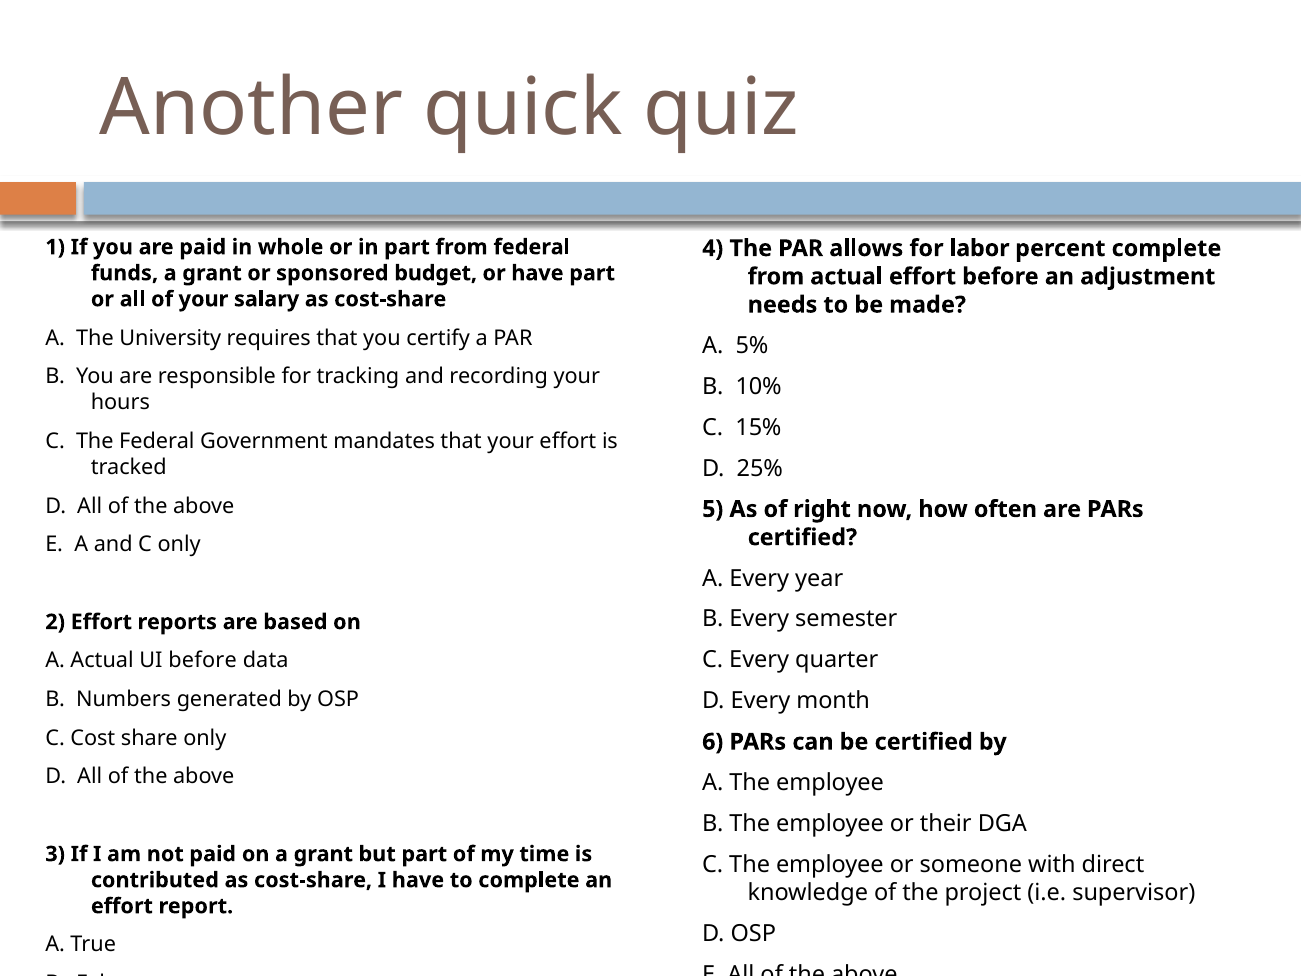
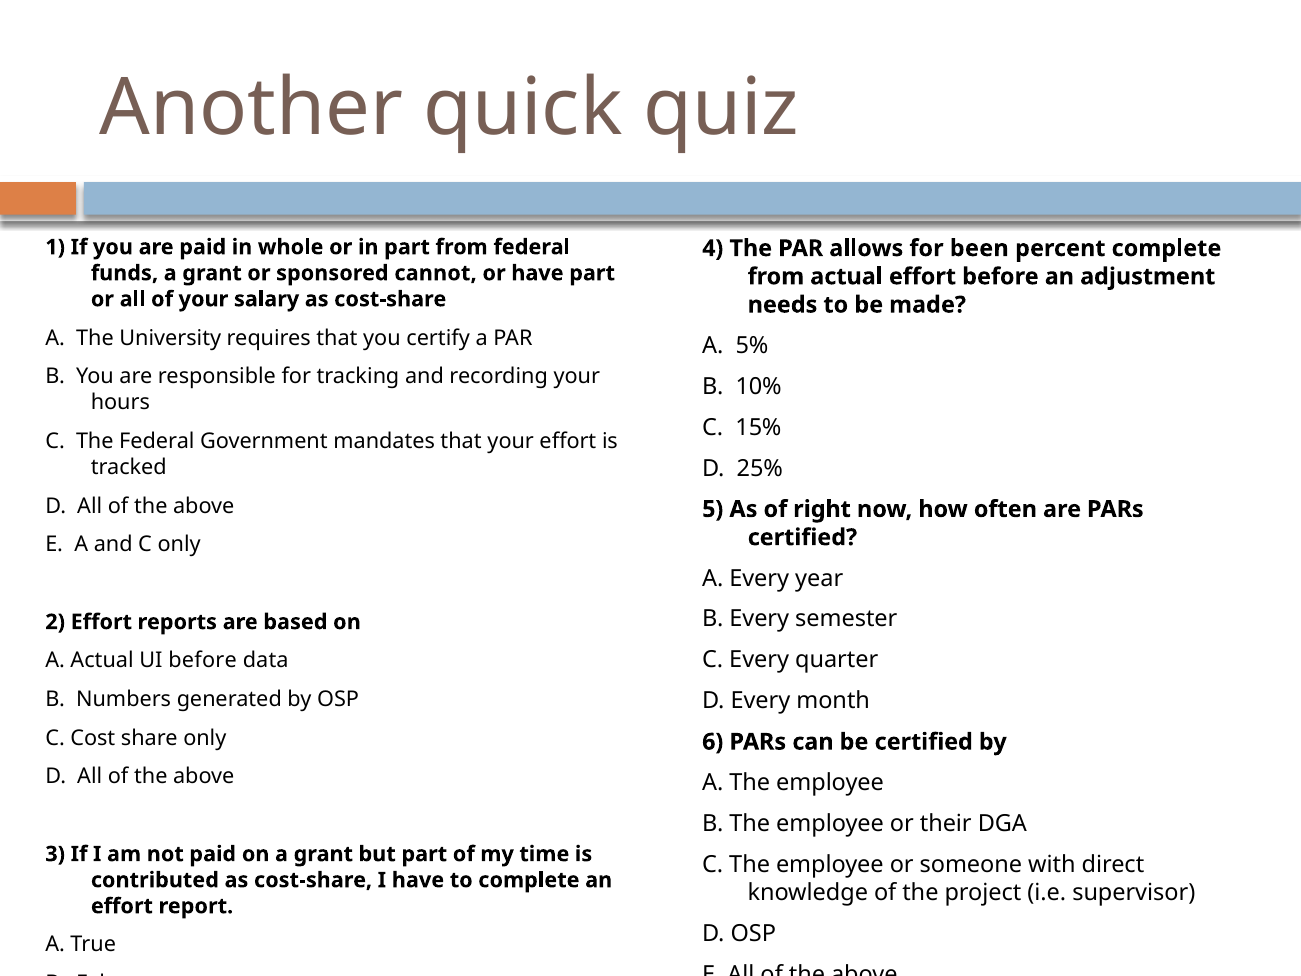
labor: labor -> been
budget: budget -> cannot
